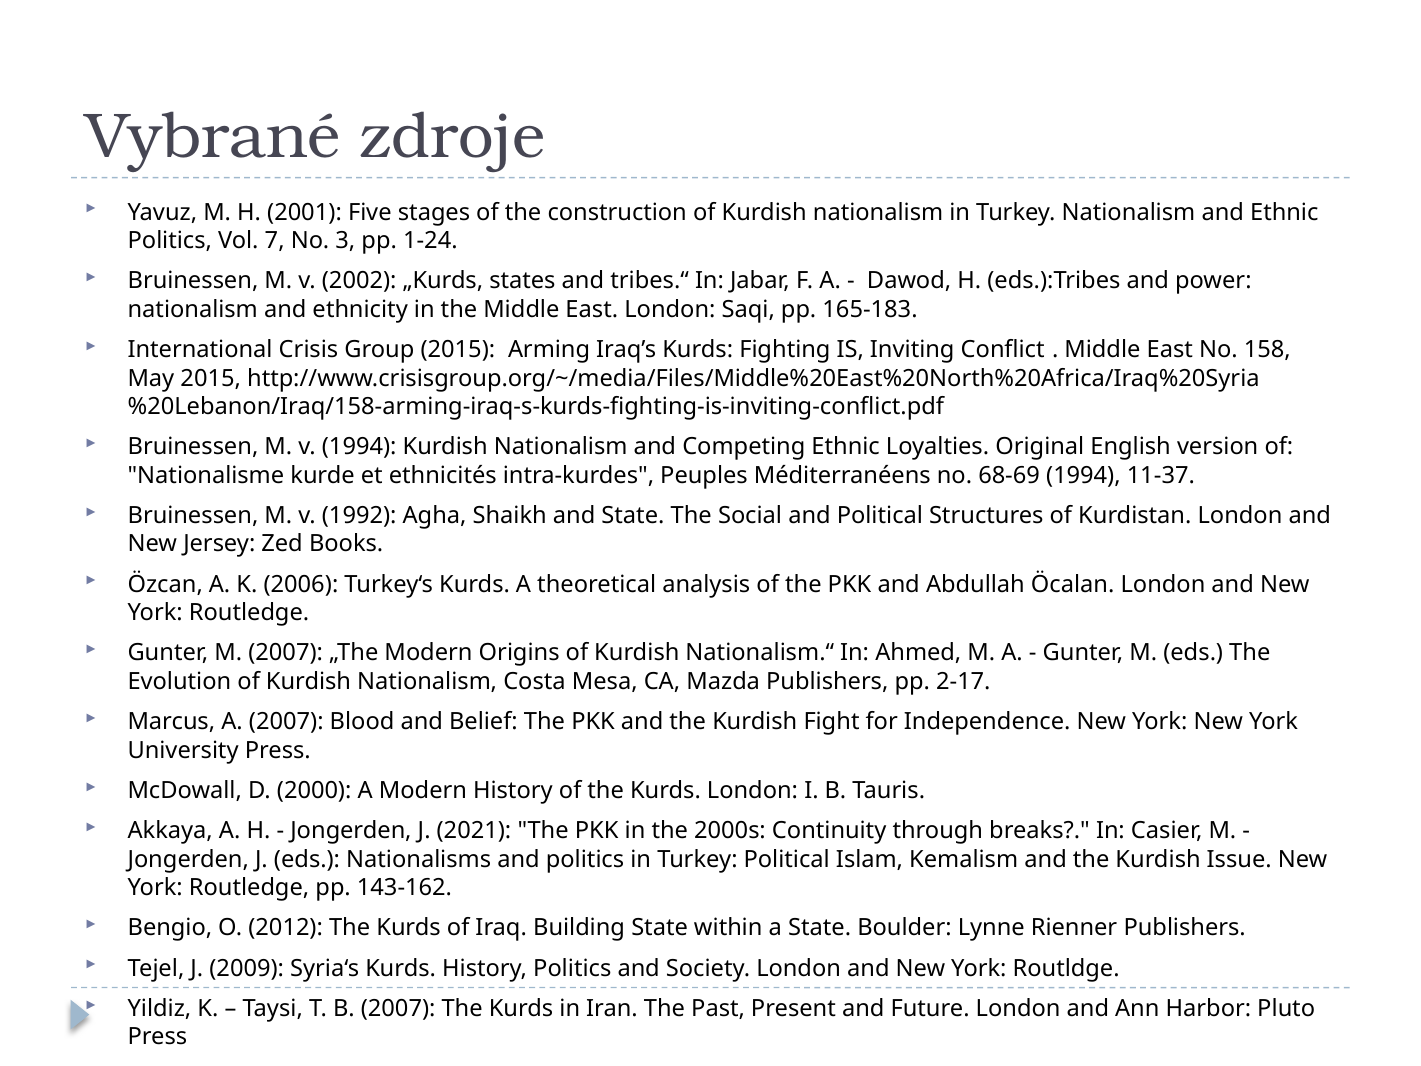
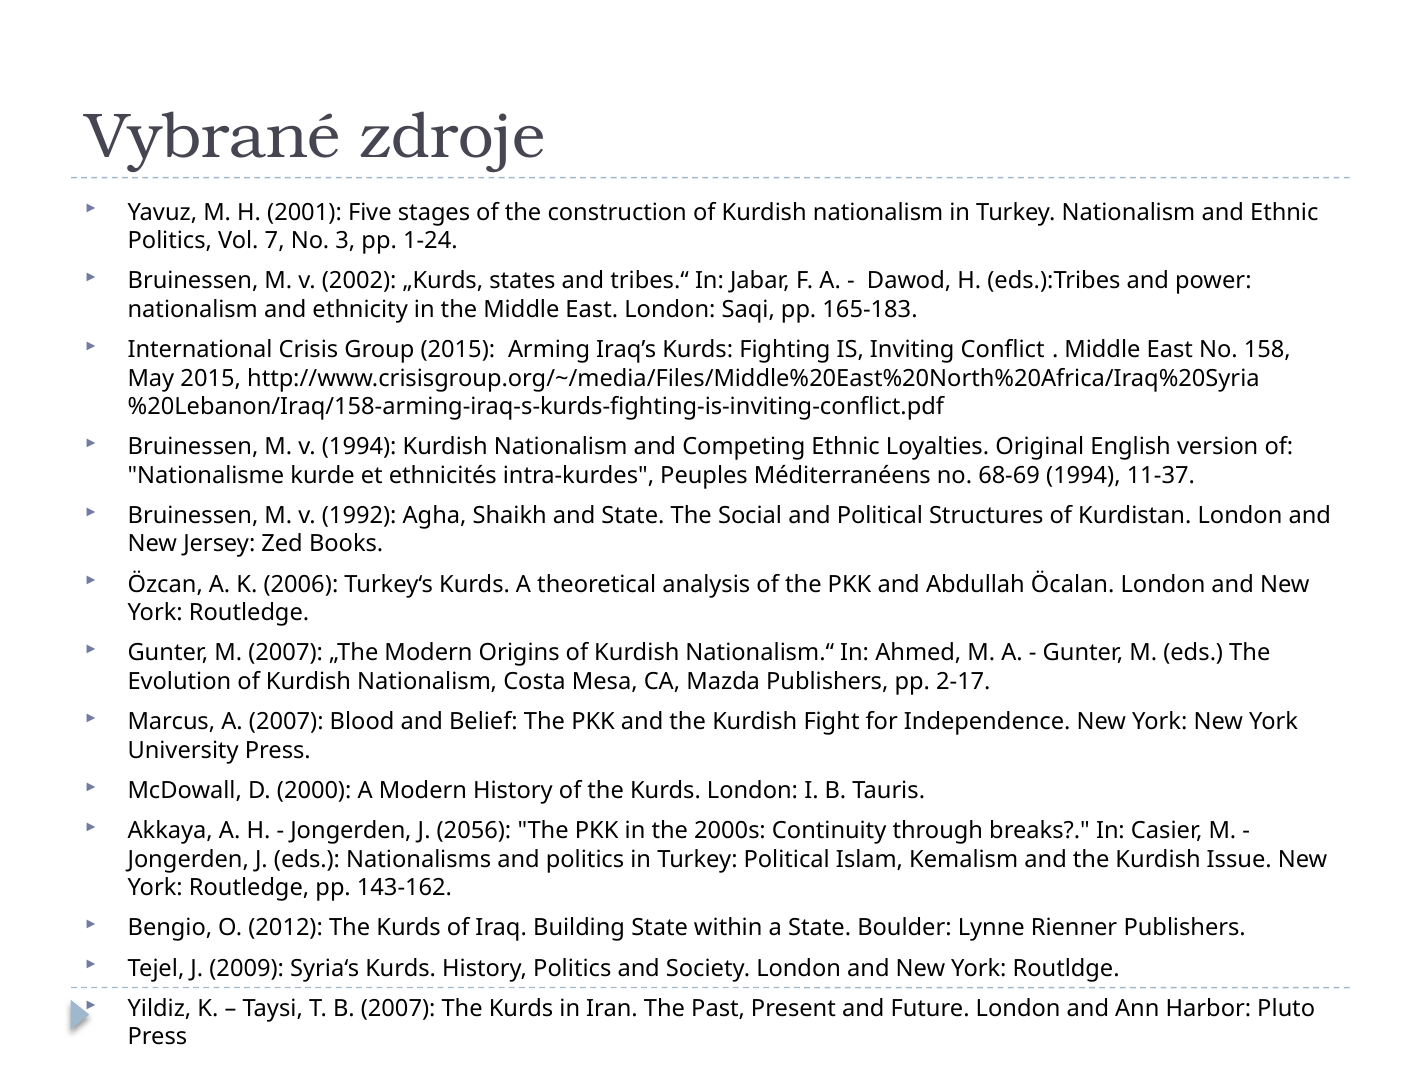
2021: 2021 -> 2056
